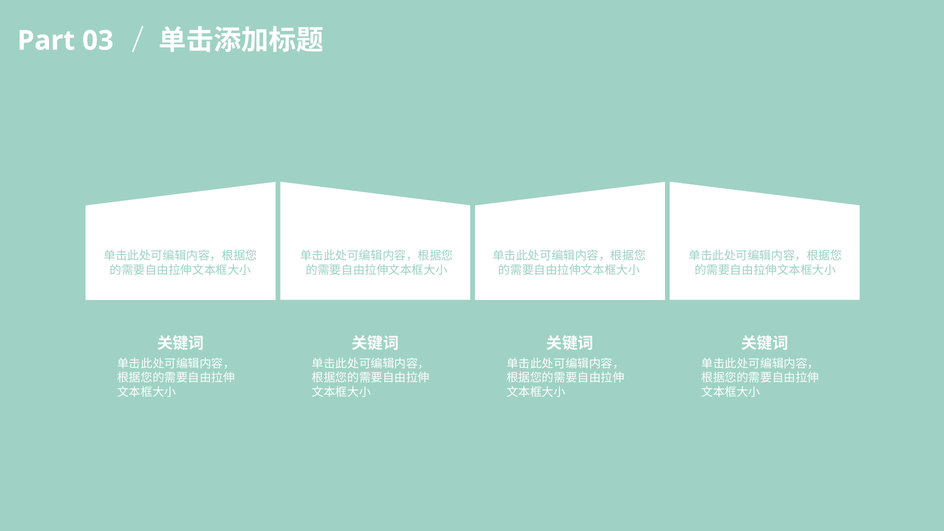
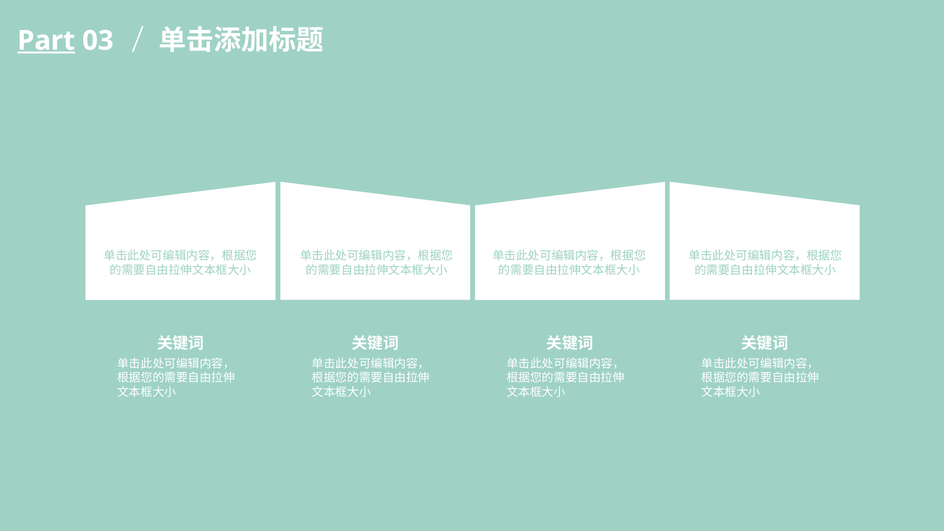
Part underline: none -> present
